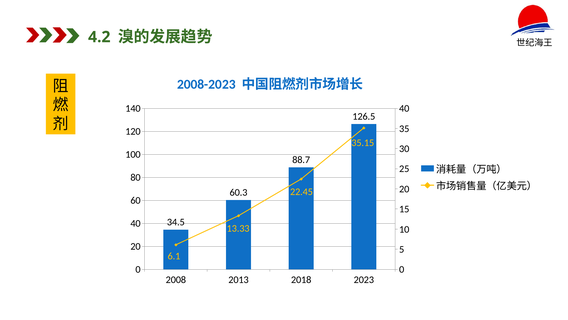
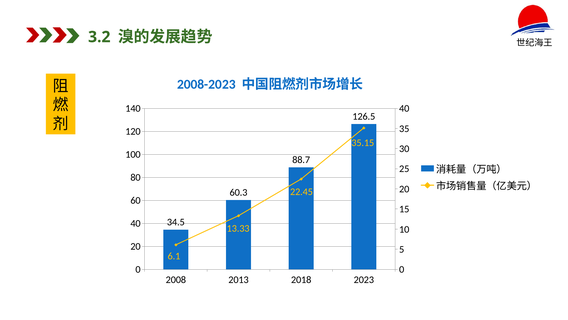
4.2: 4.2 -> 3.2
